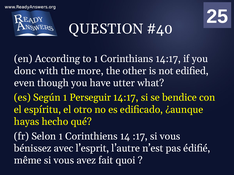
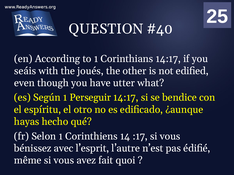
donc: donc -> seáis
more: more -> joués
